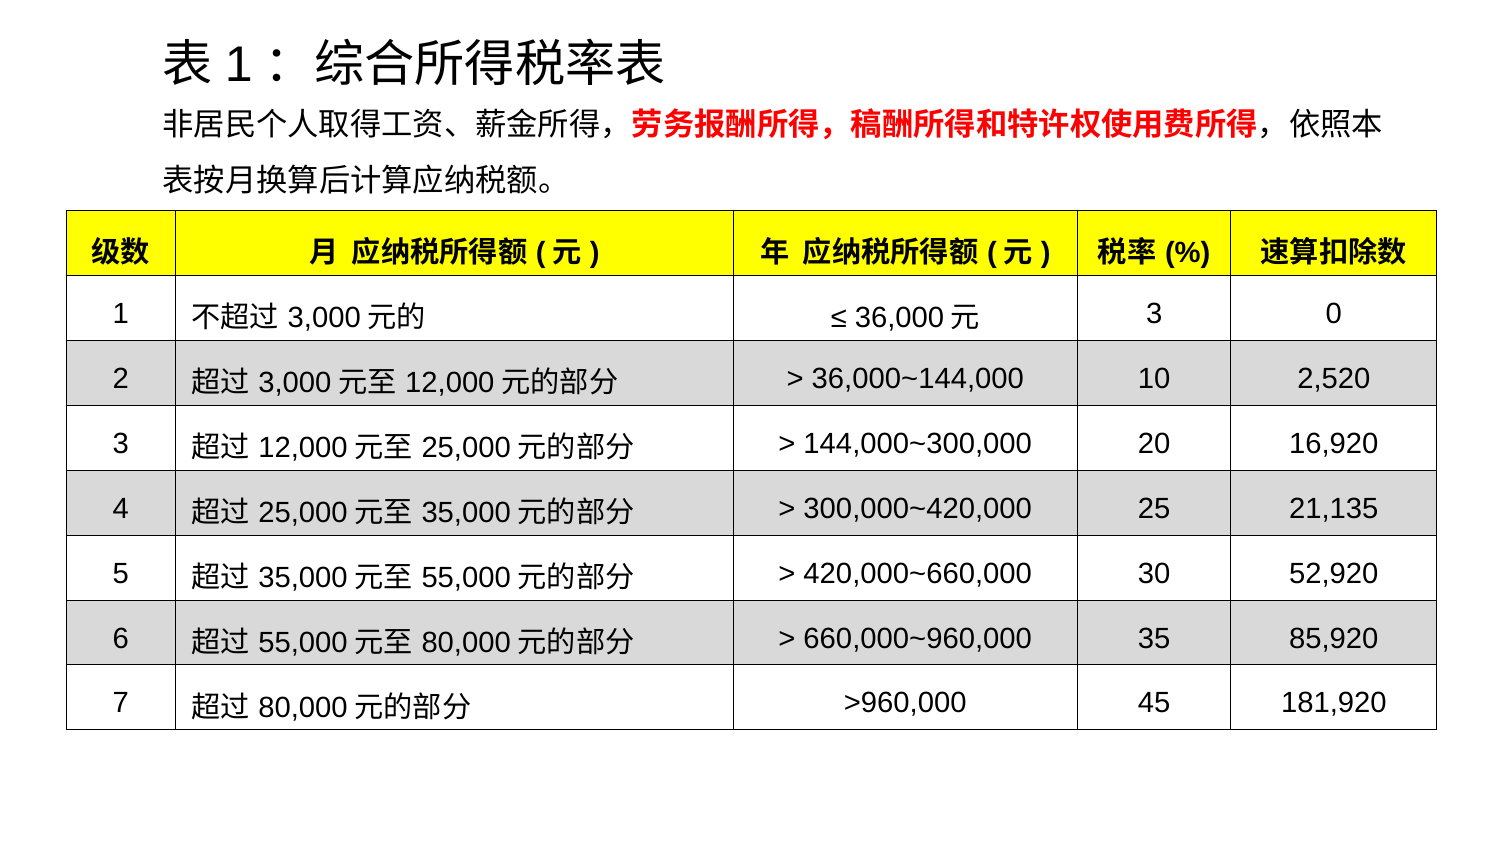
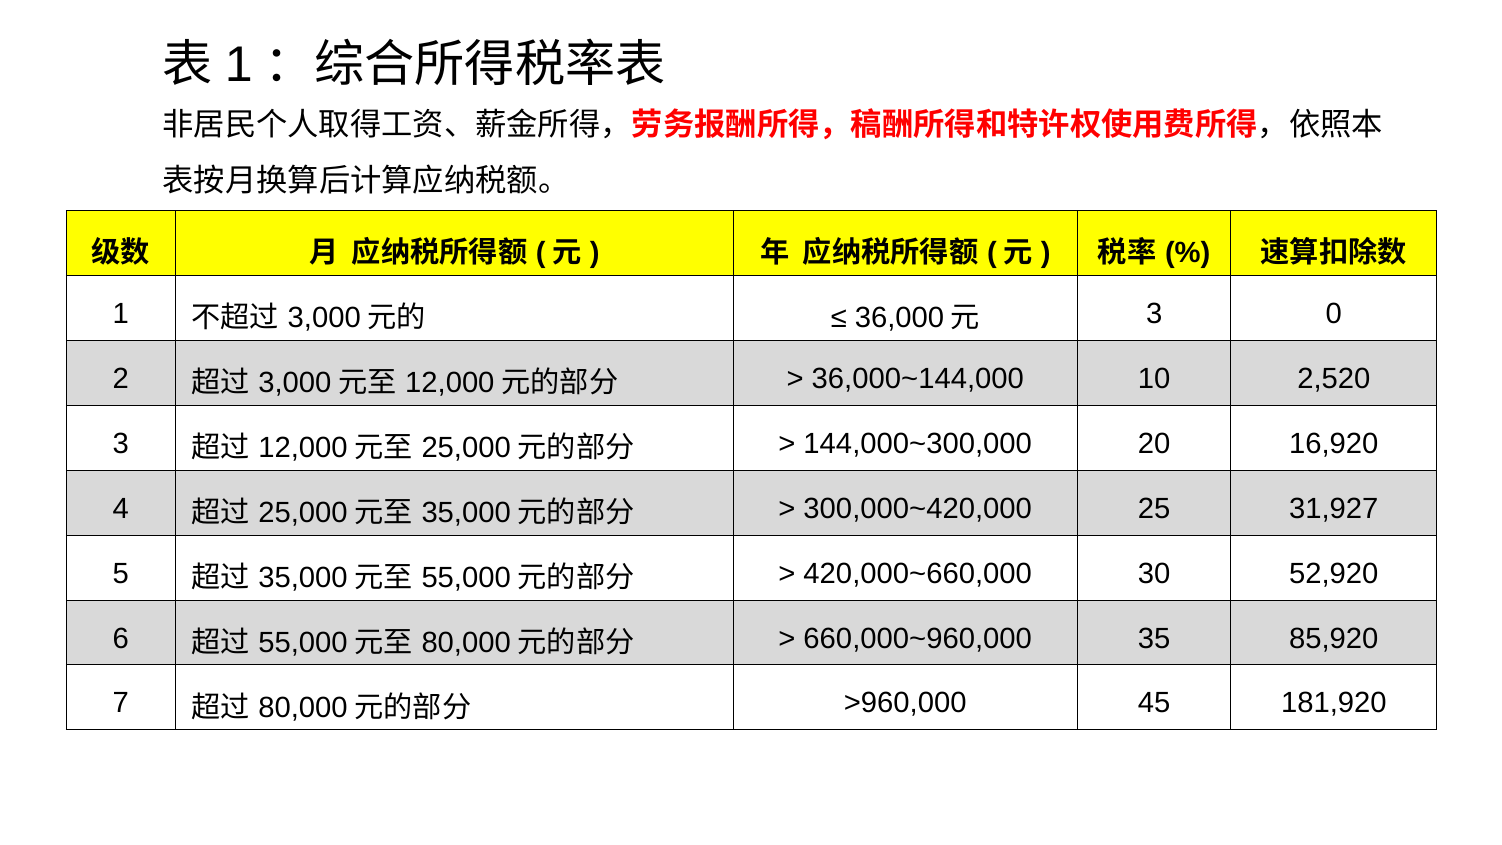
21,135: 21,135 -> 31,927
